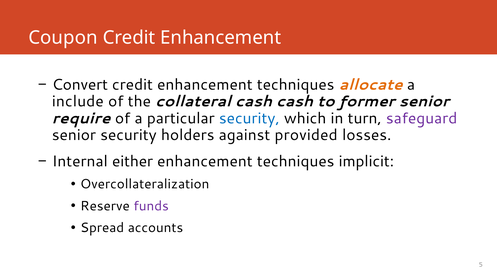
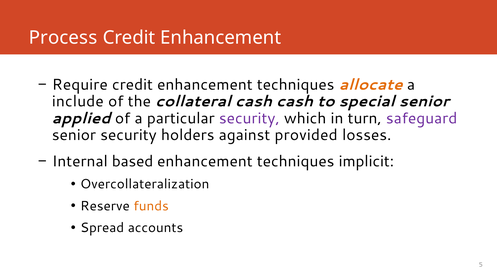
Coupon: Coupon -> Process
Convert: Convert -> Require
former: former -> special
require: require -> applied
security at (249, 118) colour: blue -> purple
either: either -> based
funds colour: purple -> orange
